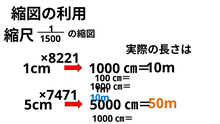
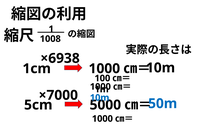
1500: 1500 -> 1008
×8221: ×8221 -> ×6938
×7471: ×7471 -> ×7000
50m colour: orange -> blue
